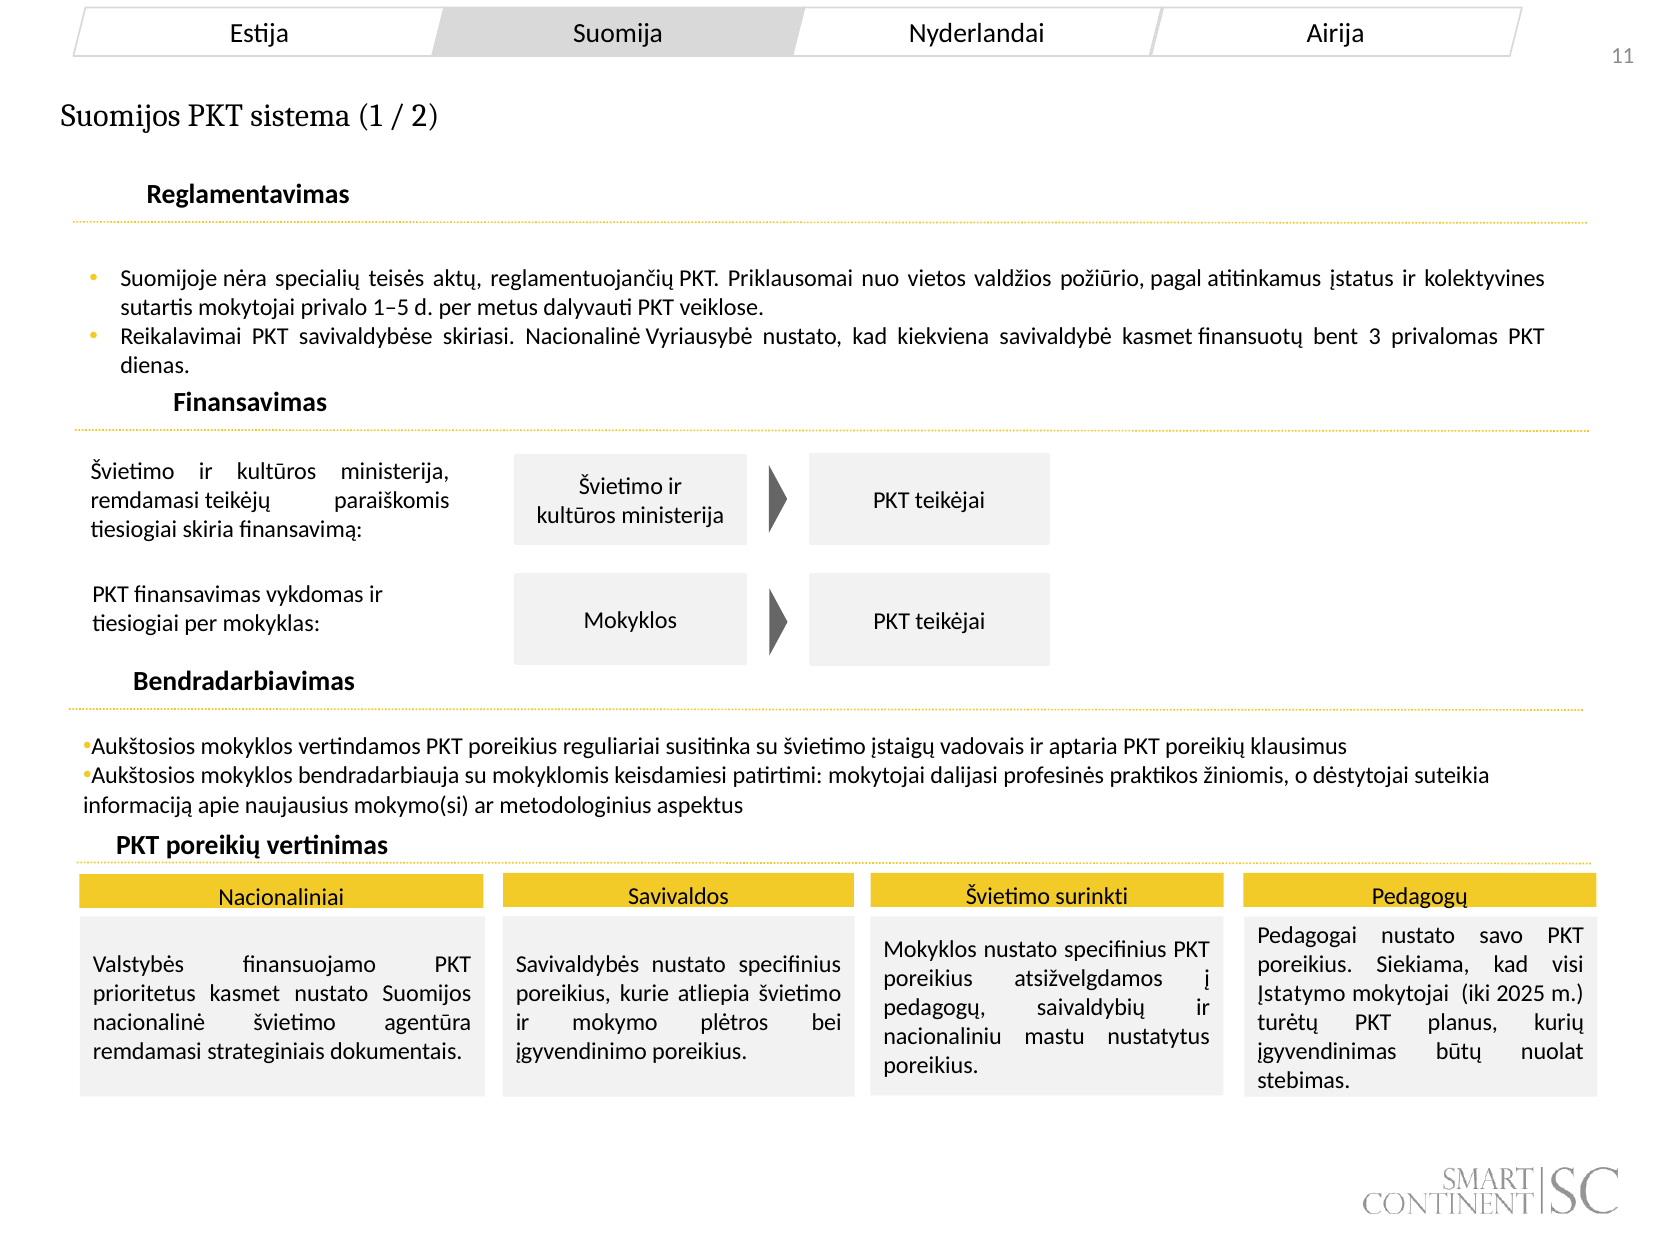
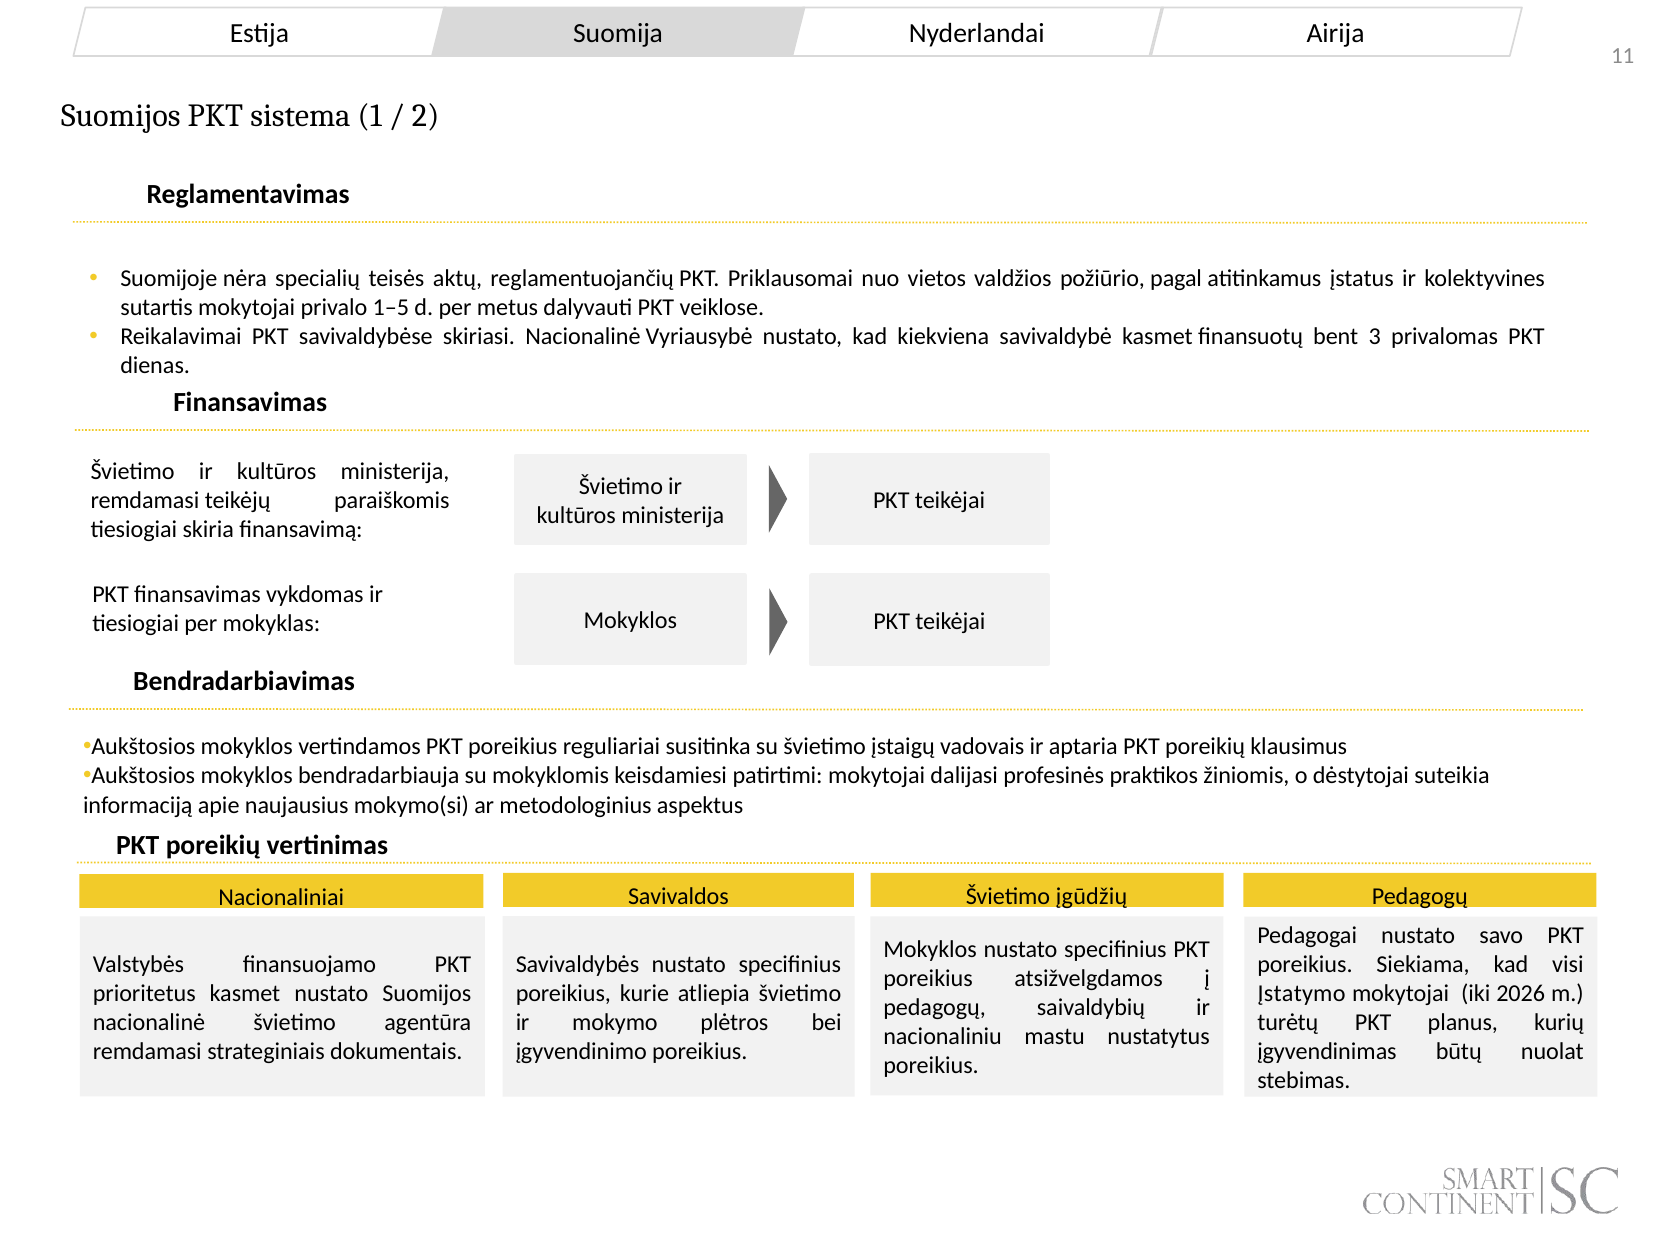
surinkti: surinkti -> įgūdžių
2025: 2025 -> 2026
